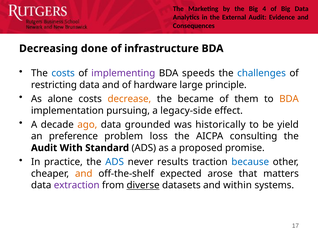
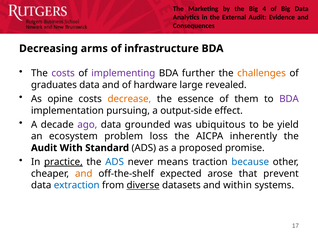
done: done -> arms
costs at (63, 73) colour: blue -> purple
speeds: speeds -> further
challenges colour: blue -> orange
restricting: restricting -> graduates
principle: principle -> revealed
alone: alone -> opine
became: became -> essence
BDA at (289, 99) colour: orange -> purple
legacy-side: legacy-side -> output-side
ago colour: orange -> purple
historically: historically -> ubiquitous
preference: preference -> ecosystem
consulting: consulting -> inherently
practice underline: none -> present
results: results -> means
matters: matters -> prevent
extraction colour: purple -> blue
